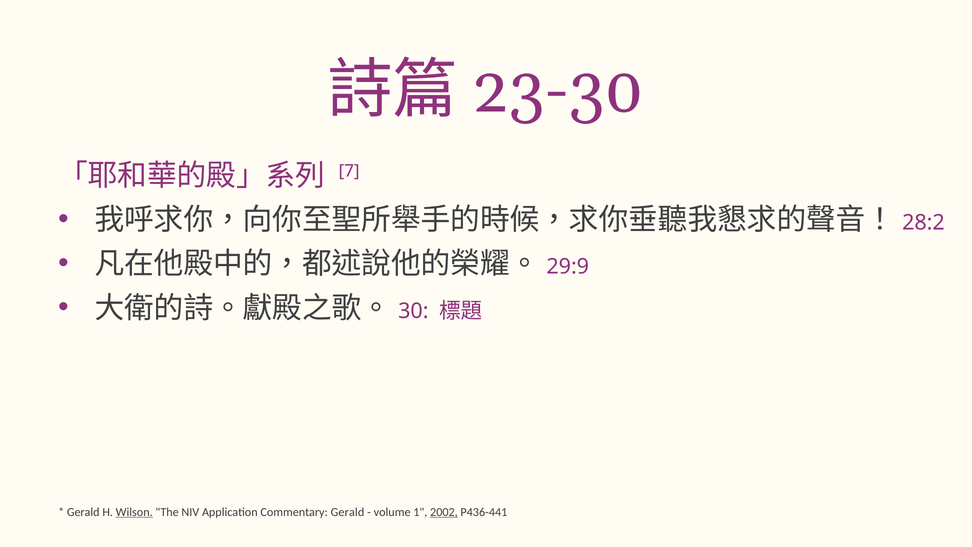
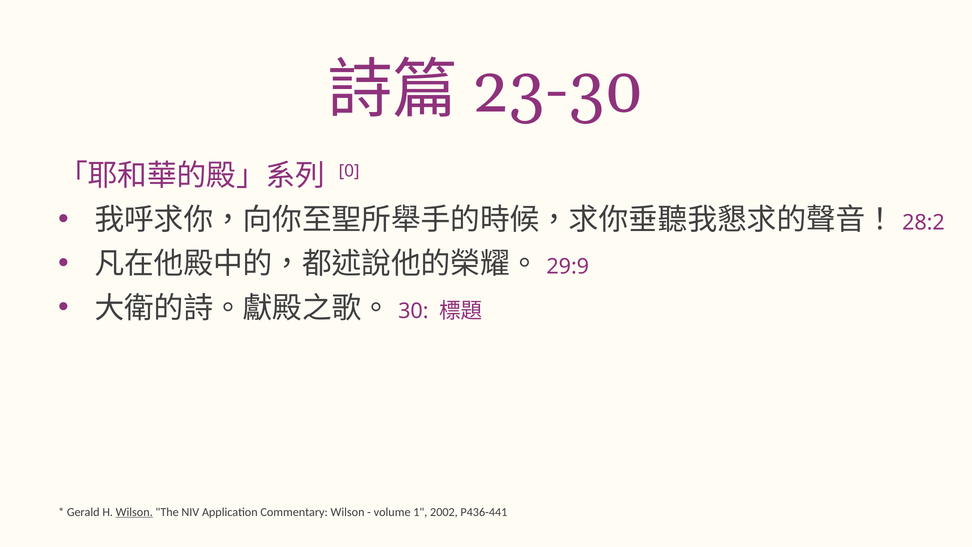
7: 7 -> 0
Commentary Gerald: Gerald -> Wilson
2002 underline: present -> none
